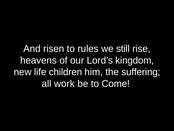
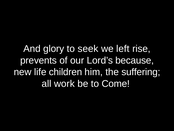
risen: risen -> glory
rules: rules -> seek
still: still -> left
heavens: heavens -> prevents
kingdom: kingdom -> because
